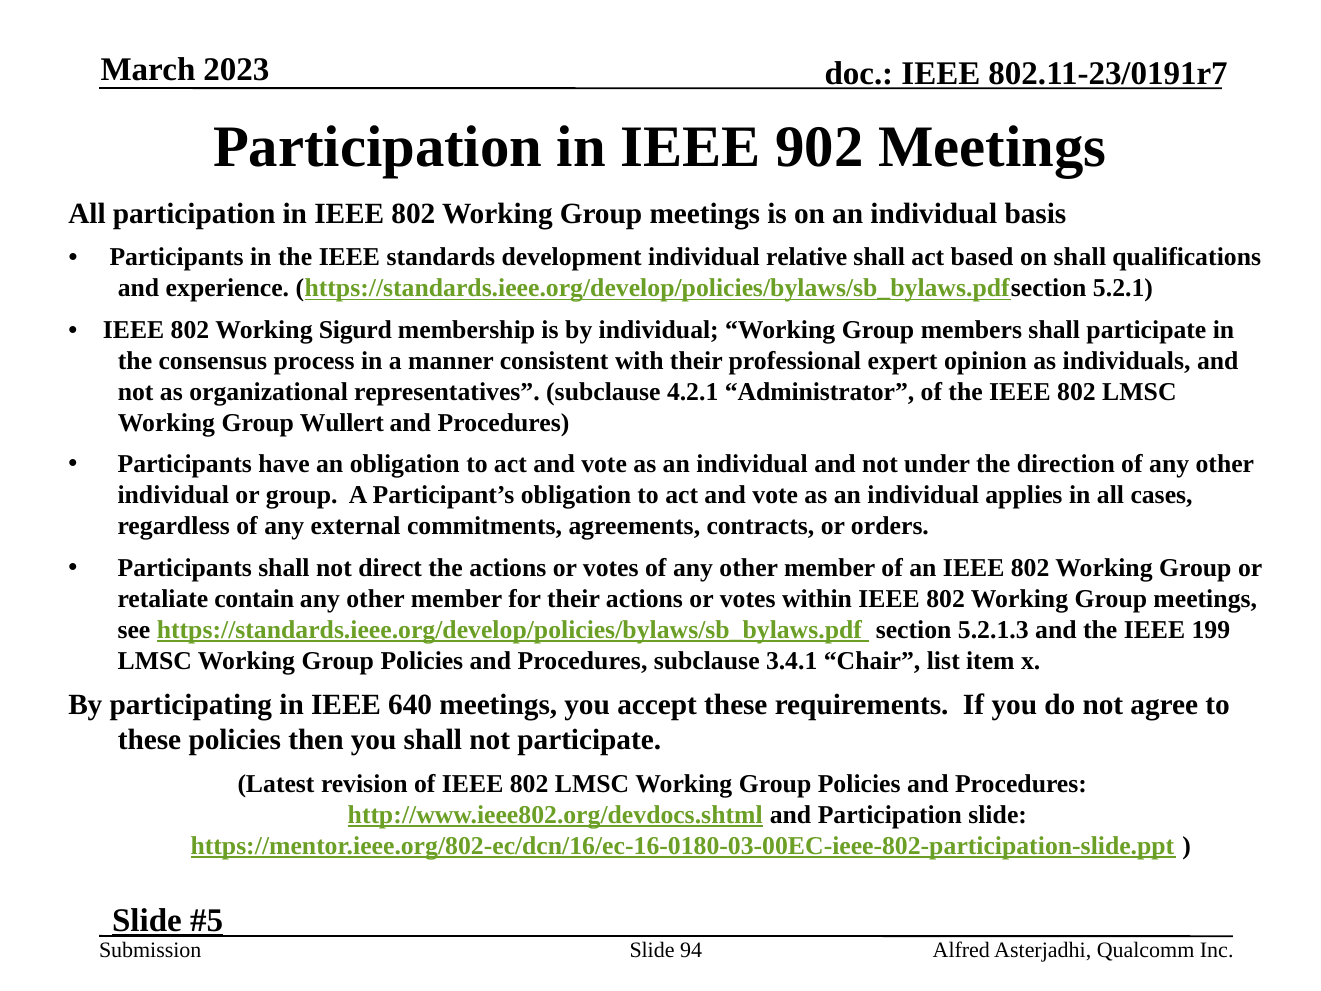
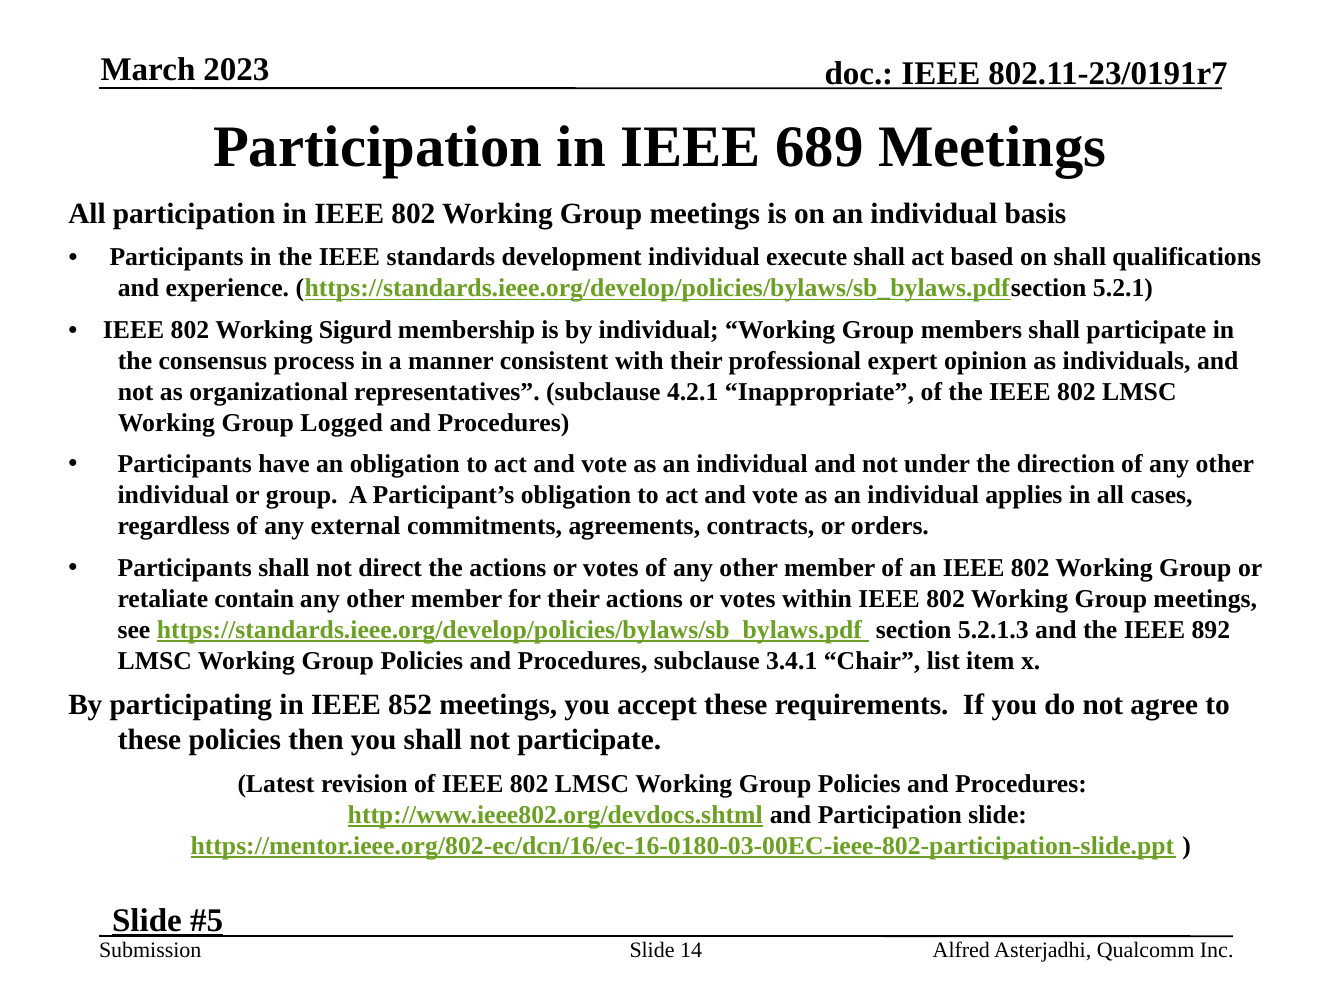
902: 902 -> 689
relative: relative -> execute
Administrator: Administrator -> Inappropriate
Wullert: Wullert -> Logged
199: 199 -> 892
640: 640 -> 852
94: 94 -> 14
